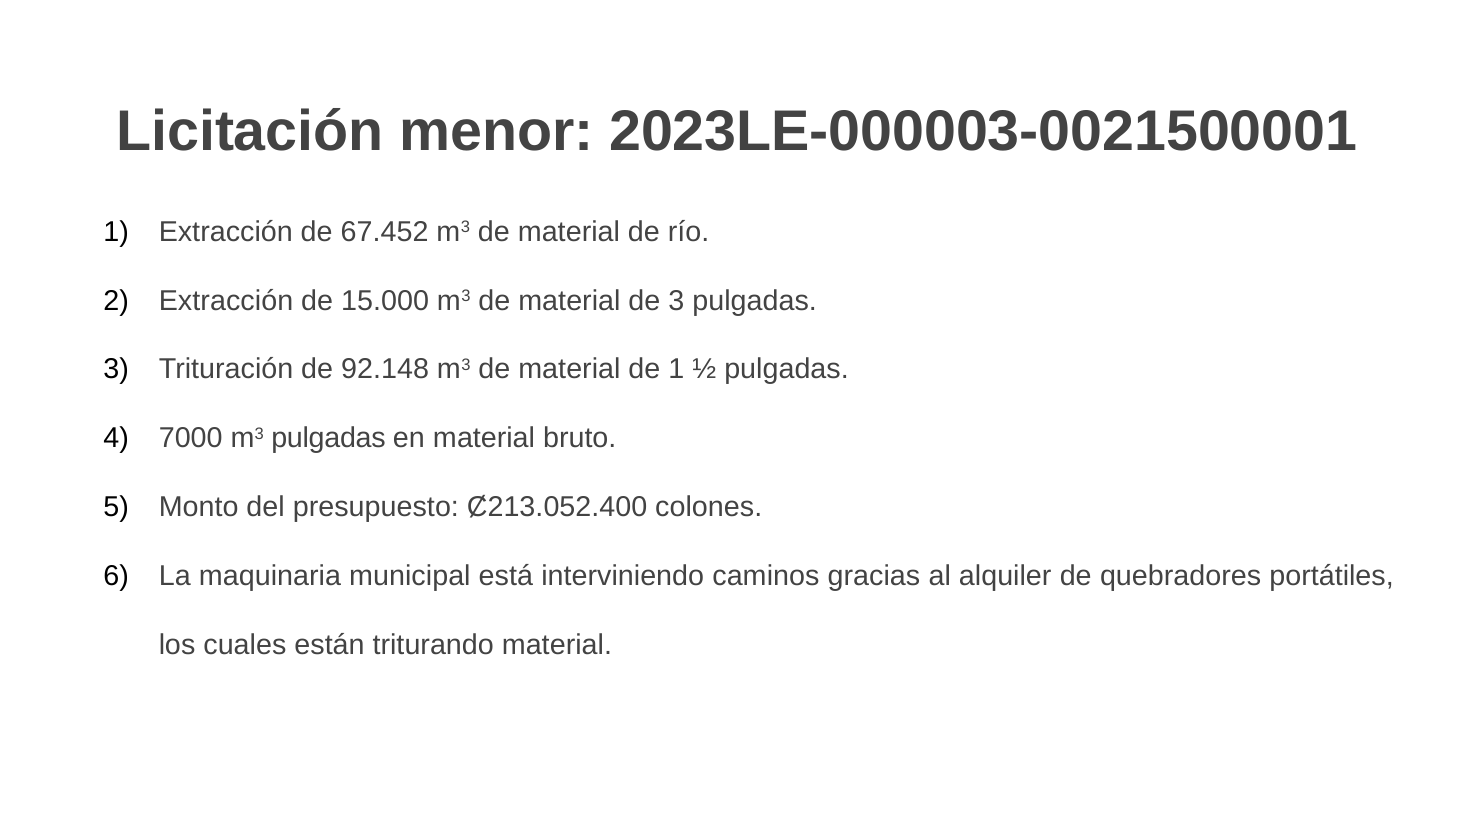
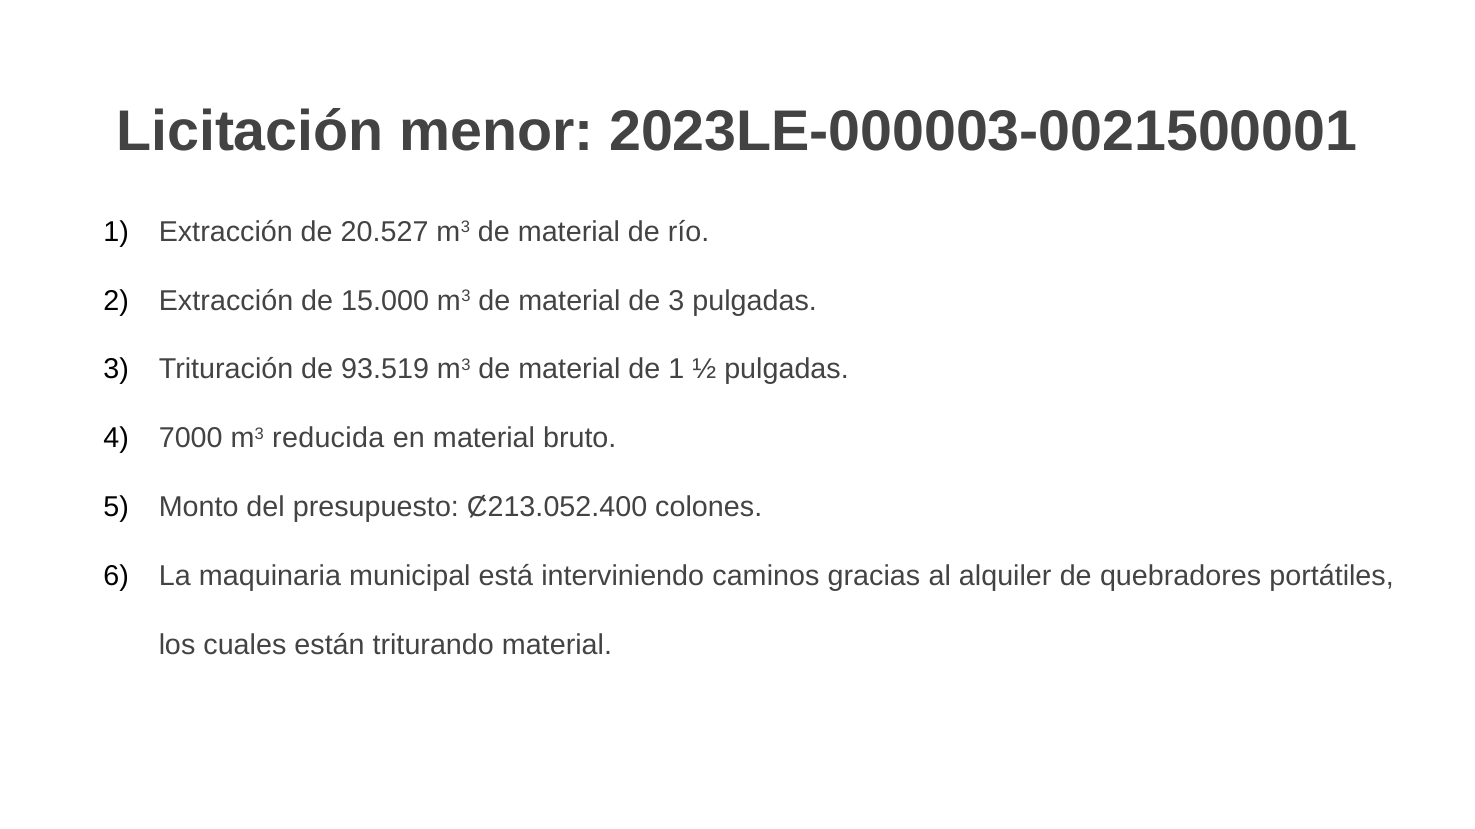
67.452: 67.452 -> 20.527
92.148: 92.148 -> 93.519
m3 pulgadas: pulgadas -> reducida
